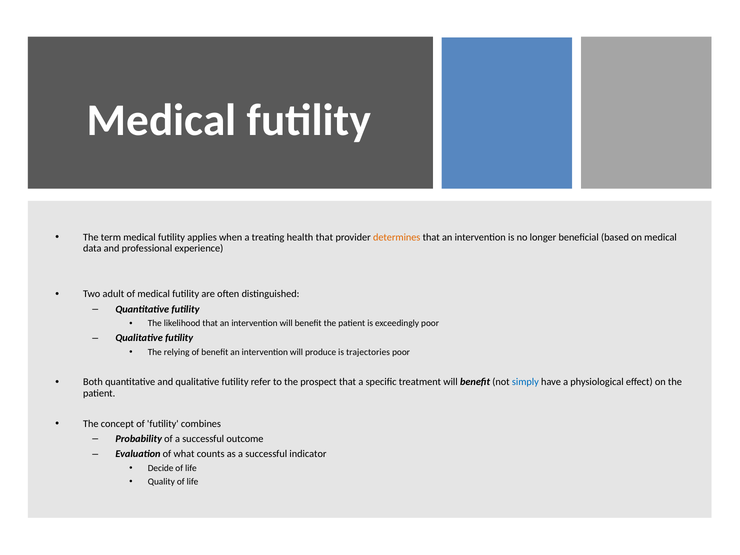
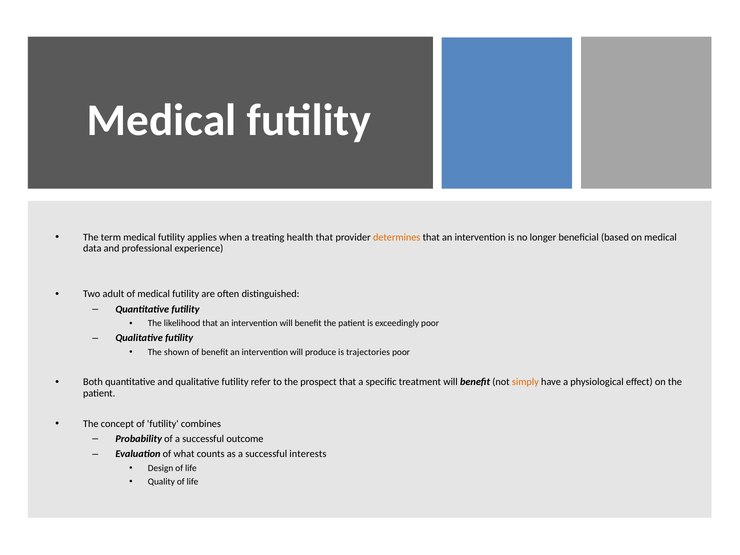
relying: relying -> shown
simply colour: blue -> orange
indicator: indicator -> interests
Decide: Decide -> Design
